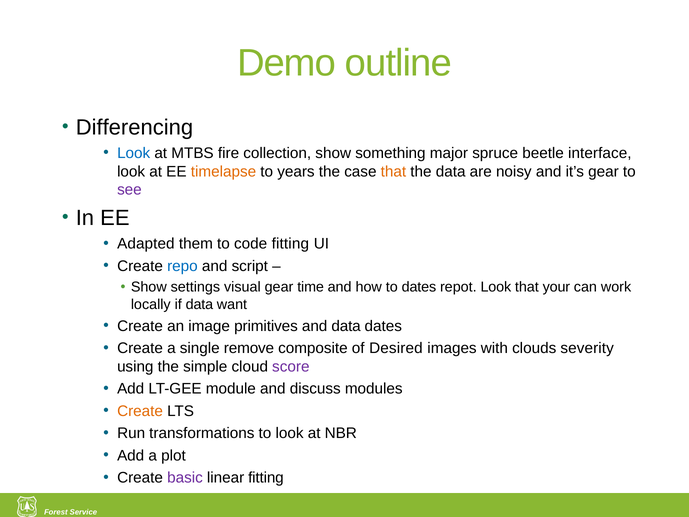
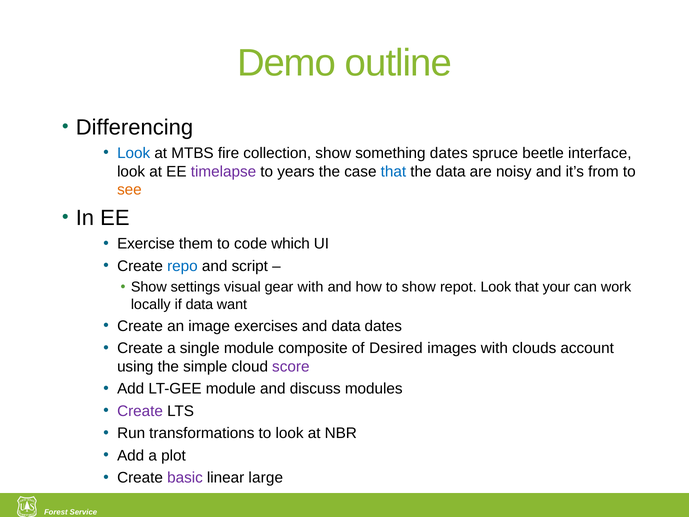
something major: major -> dates
timelapse colour: orange -> purple
that at (393, 171) colour: orange -> blue
it’s gear: gear -> from
see colour: purple -> orange
Adapted: Adapted -> Exercise
code fitting: fitting -> which
gear time: time -> with
to dates: dates -> show
primitives: primitives -> exercises
single remove: remove -> module
severity: severity -> account
Create at (140, 411) colour: orange -> purple
linear fitting: fitting -> large
